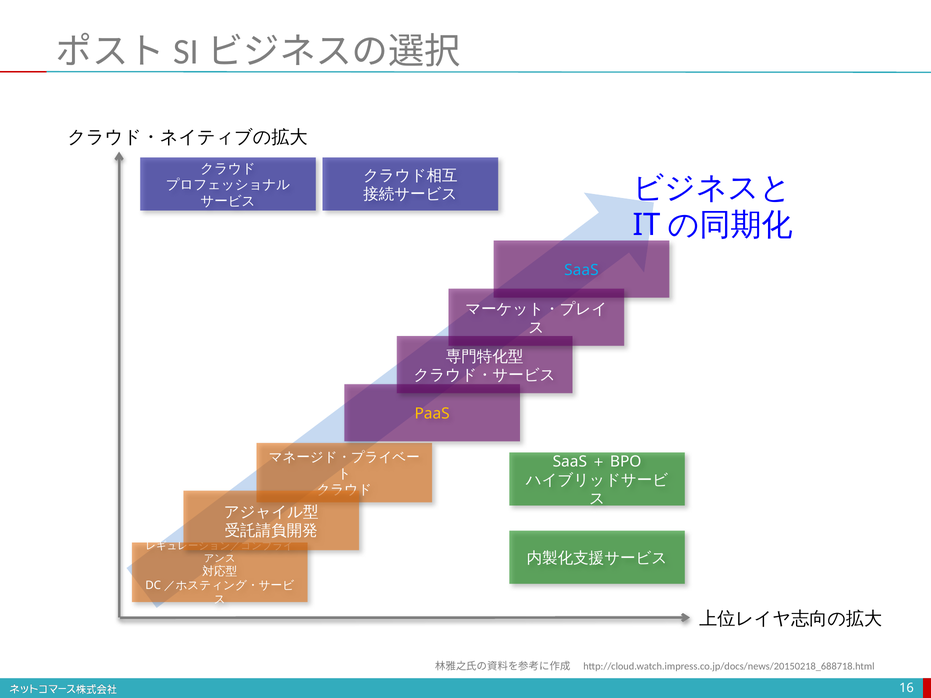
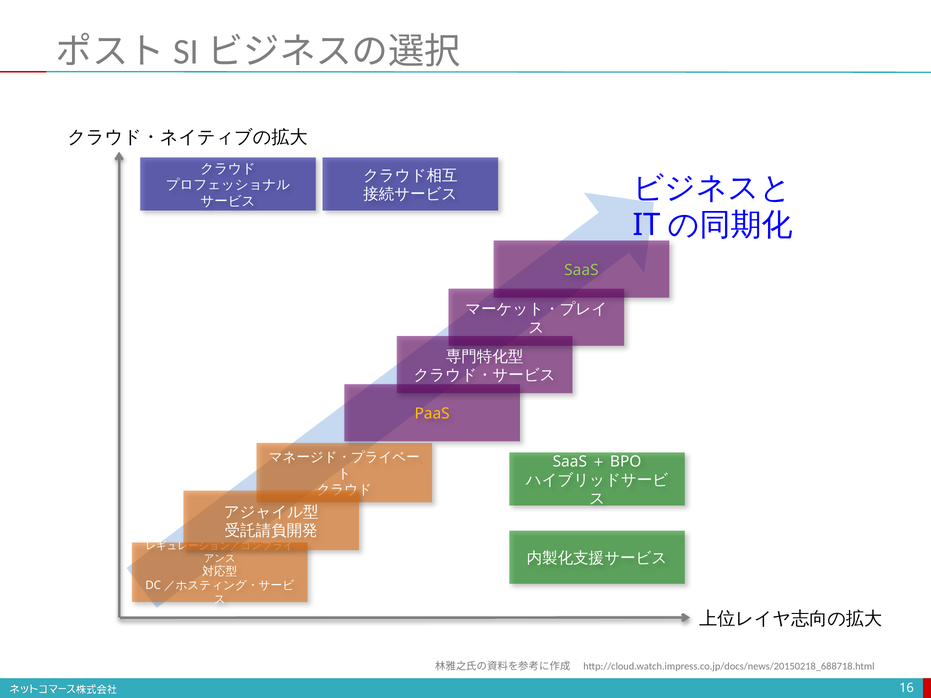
SaaS colour: light blue -> light green
